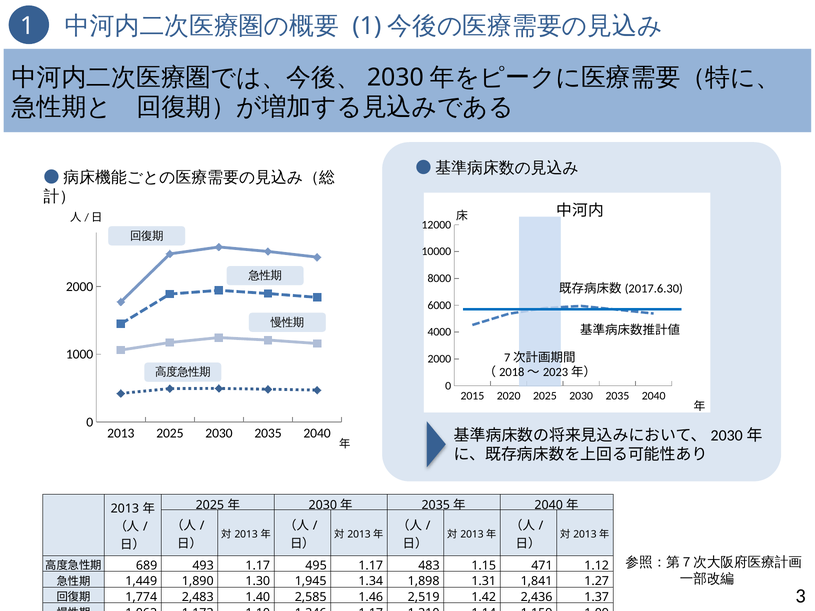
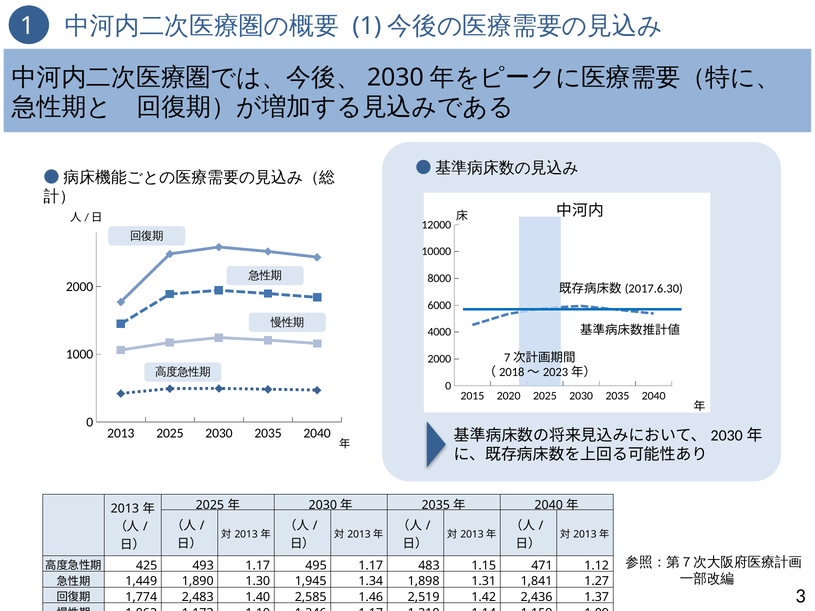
689: 689 -> 425
